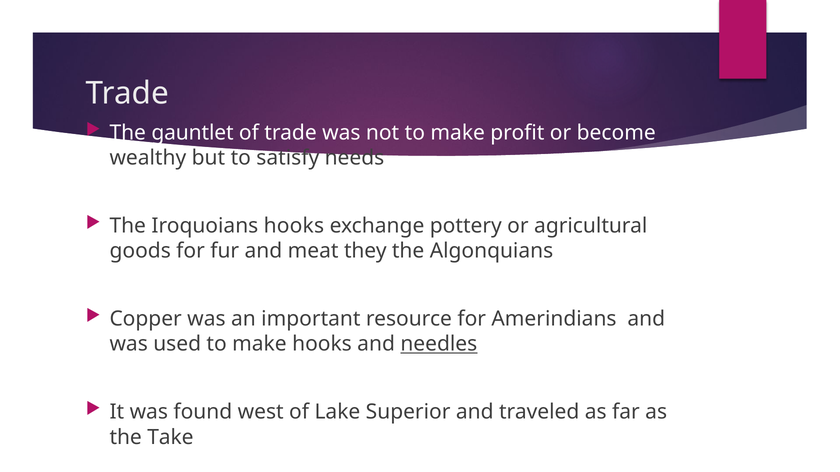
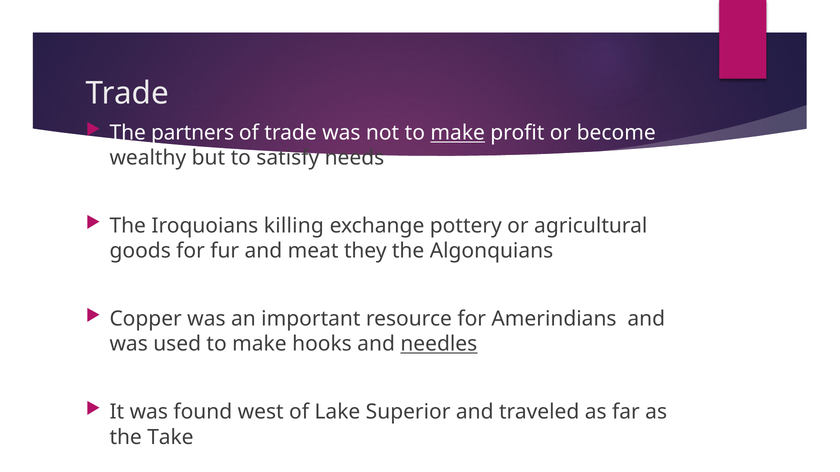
gauntlet: gauntlet -> partners
make at (458, 133) underline: none -> present
Iroquoians hooks: hooks -> killing
